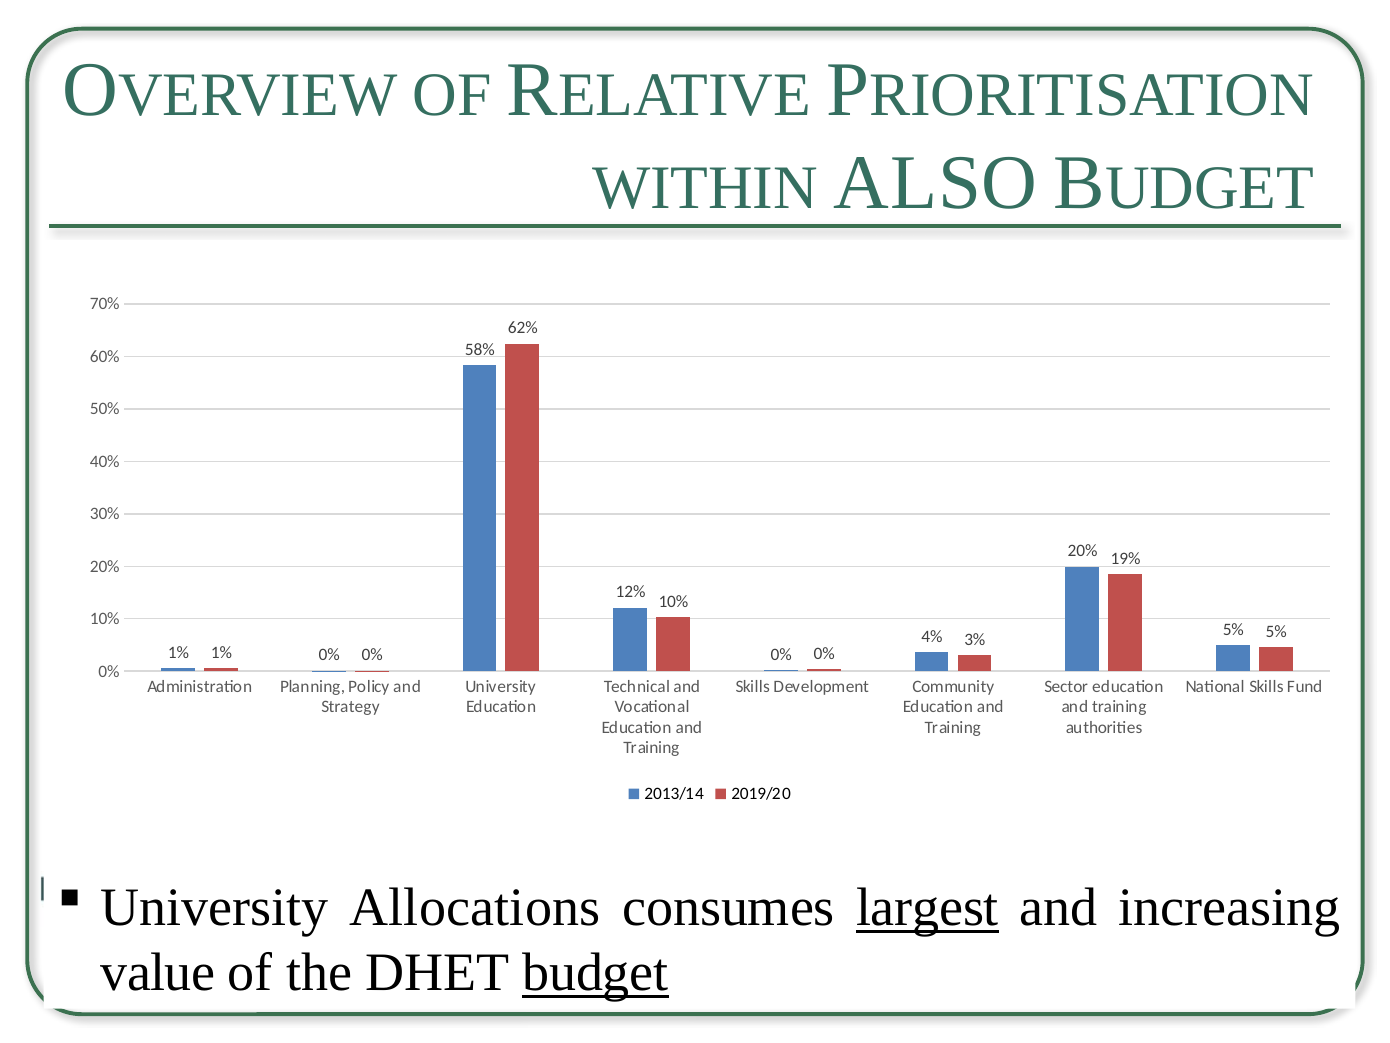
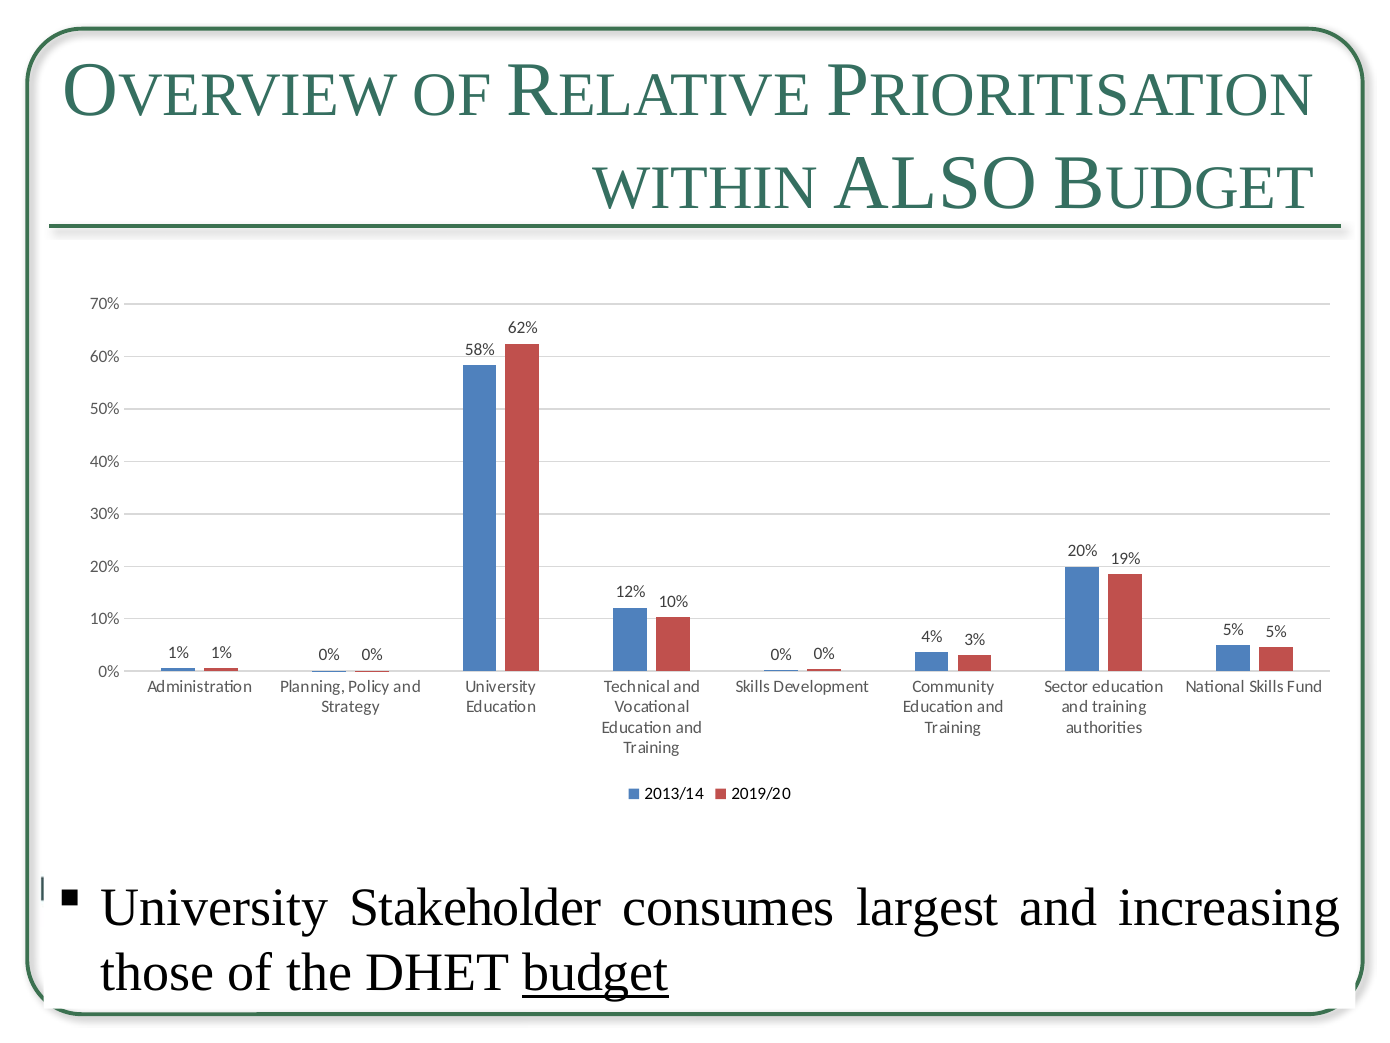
Allocations: Allocations -> Stakeholder
largest underline: present -> none
value: value -> those
